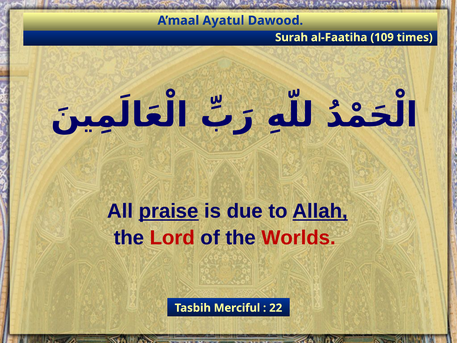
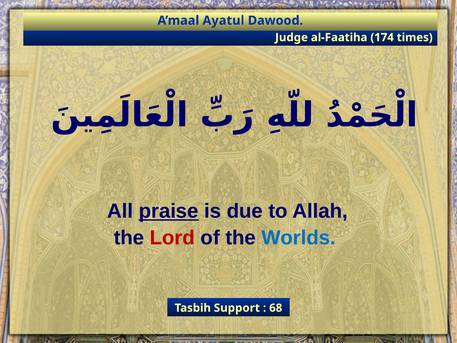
Surah: Surah -> Judge
109: 109 -> 174
Allah underline: present -> none
Worlds colour: red -> blue
Merciful: Merciful -> Support
22: 22 -> 68
